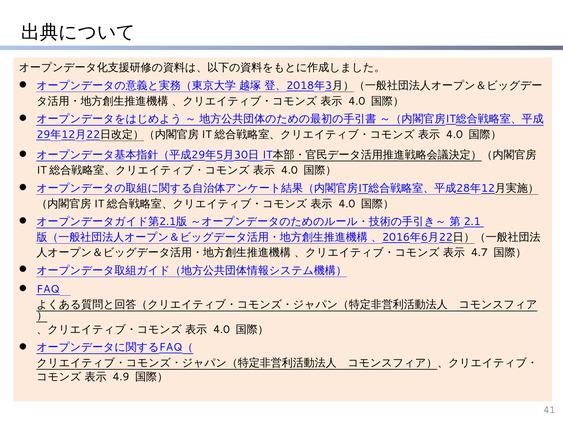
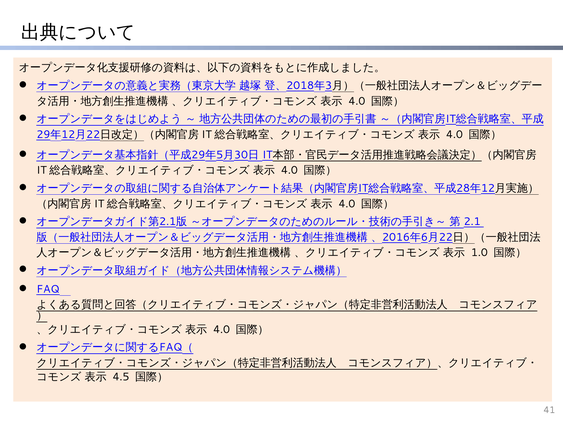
4.7: 4.7 -> 1.0
4.9: 4.9 -> 4.5
